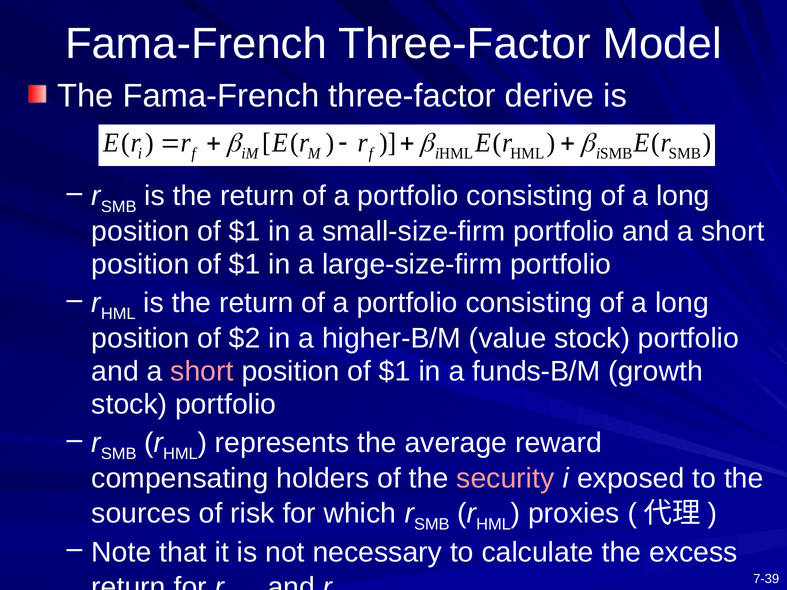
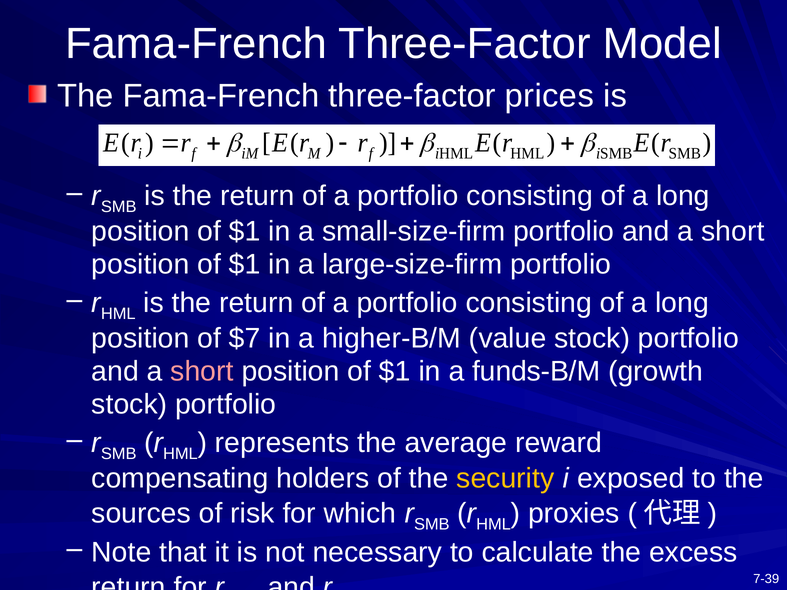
derive: derive -> prices
$2: $2 -> $7
security colour: pink -> yellow
